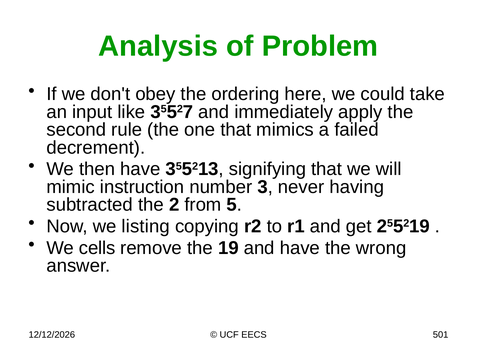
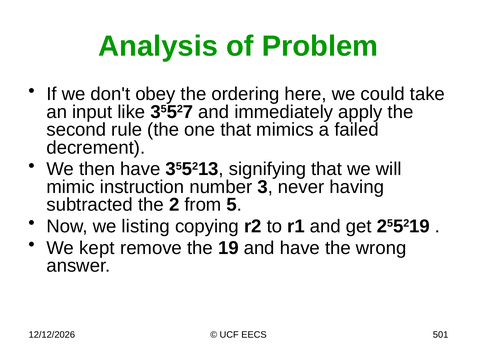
cells: cells -> kept
